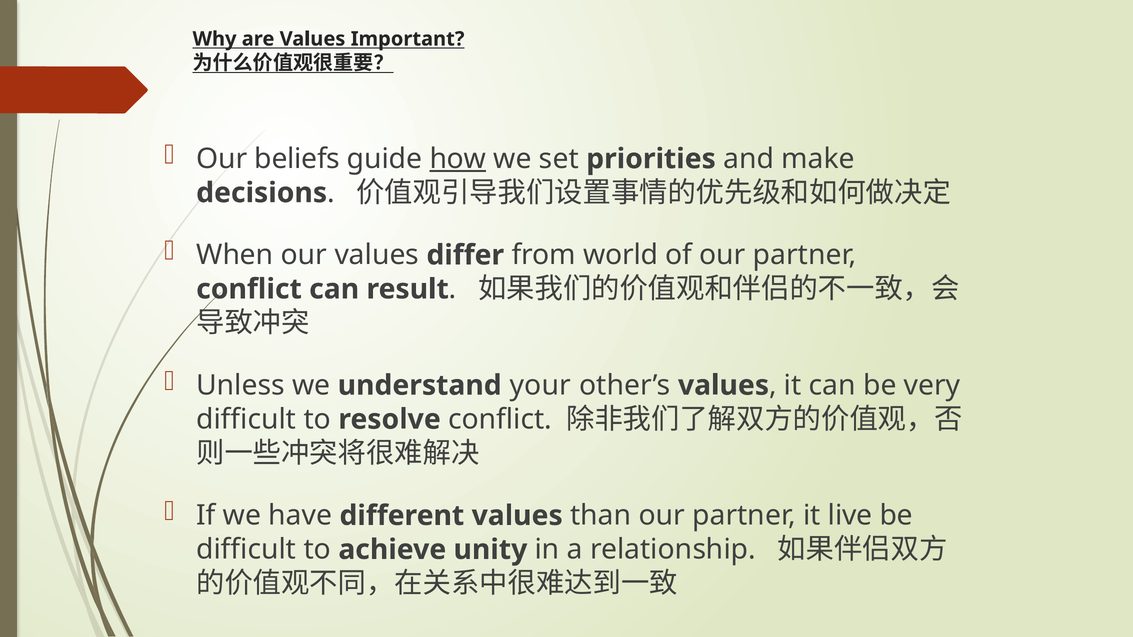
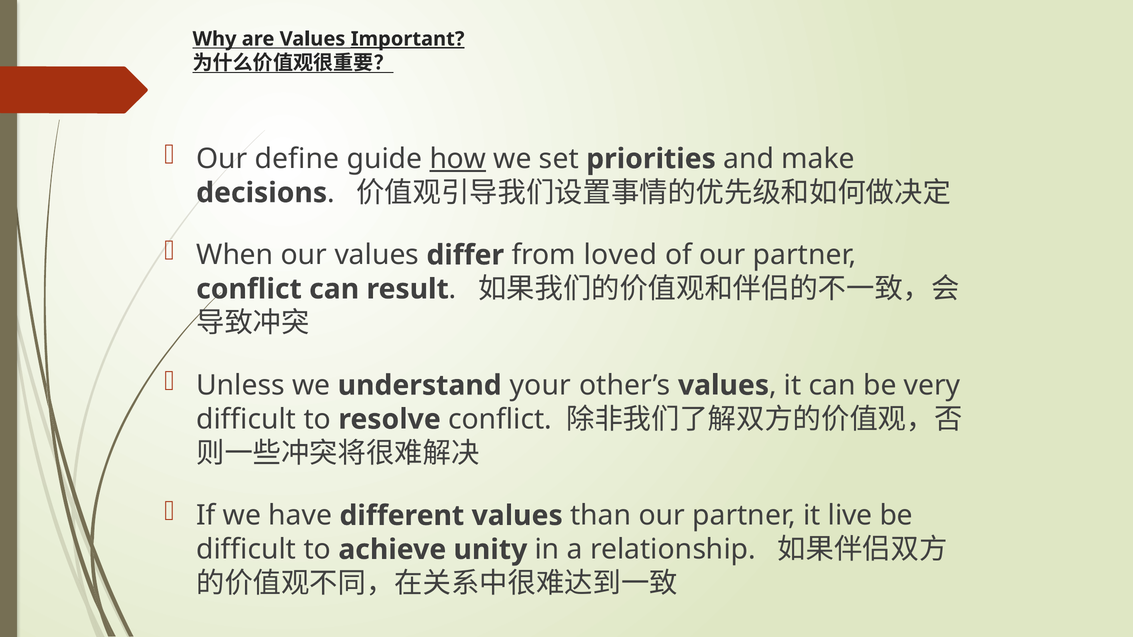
Important underline: none -> present
beliefs: beliefs -> define
world: world -> loved
